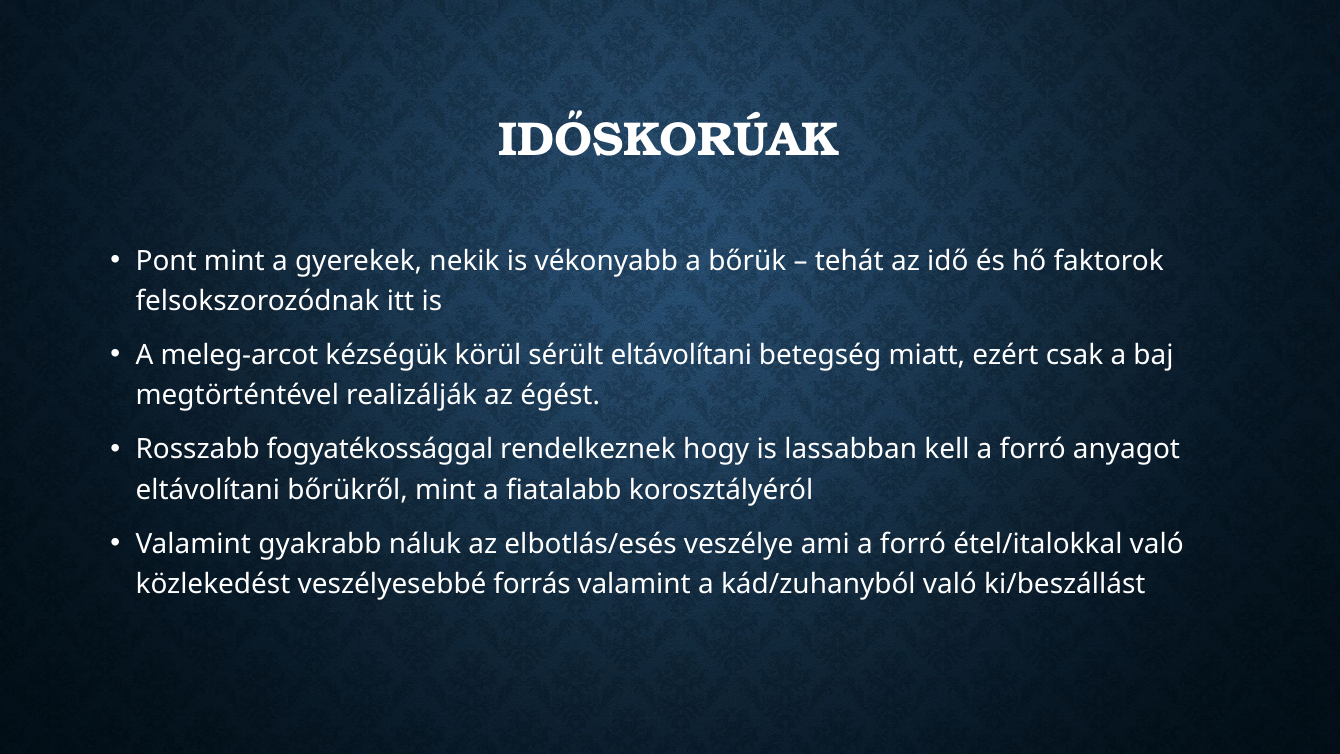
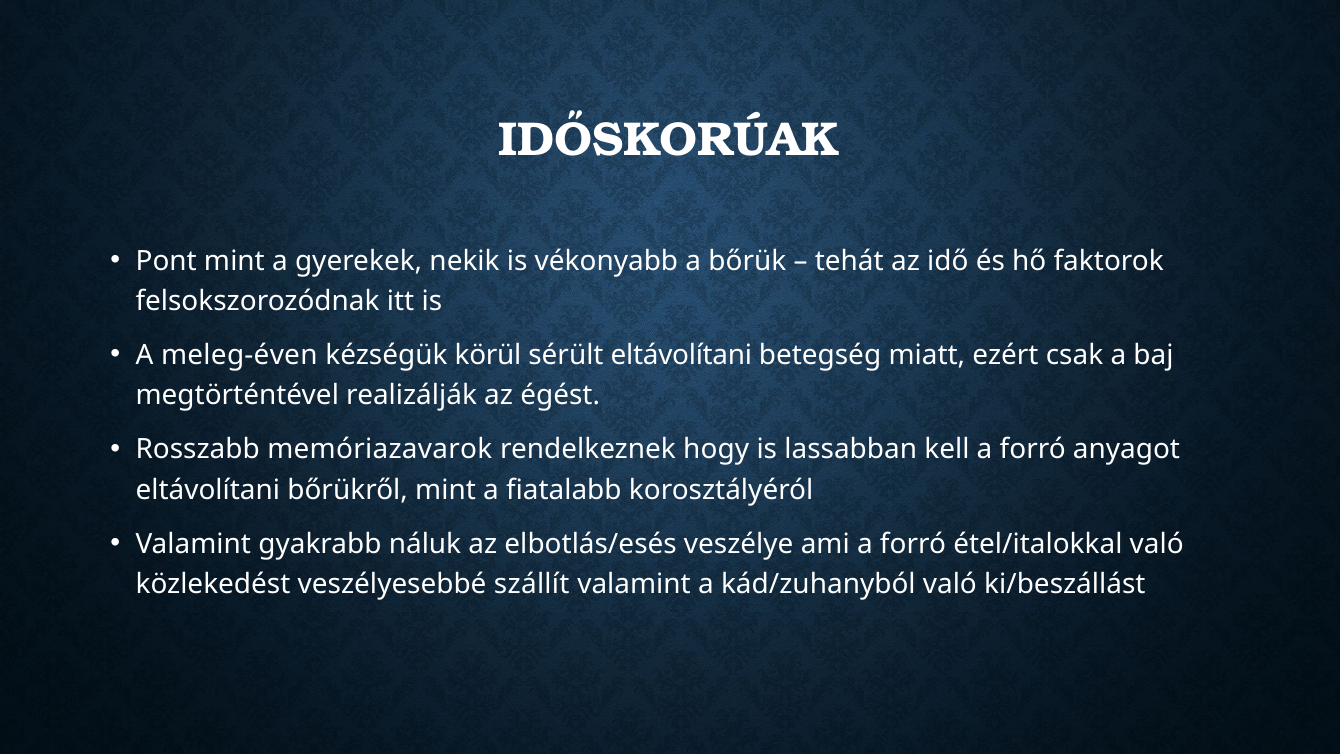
meleg-arcot: meleg-arcot -> meleg-éven
fogyatékossággal: fogyatékossággal -> memóriazavarok
forrás: forrás -> szállít
